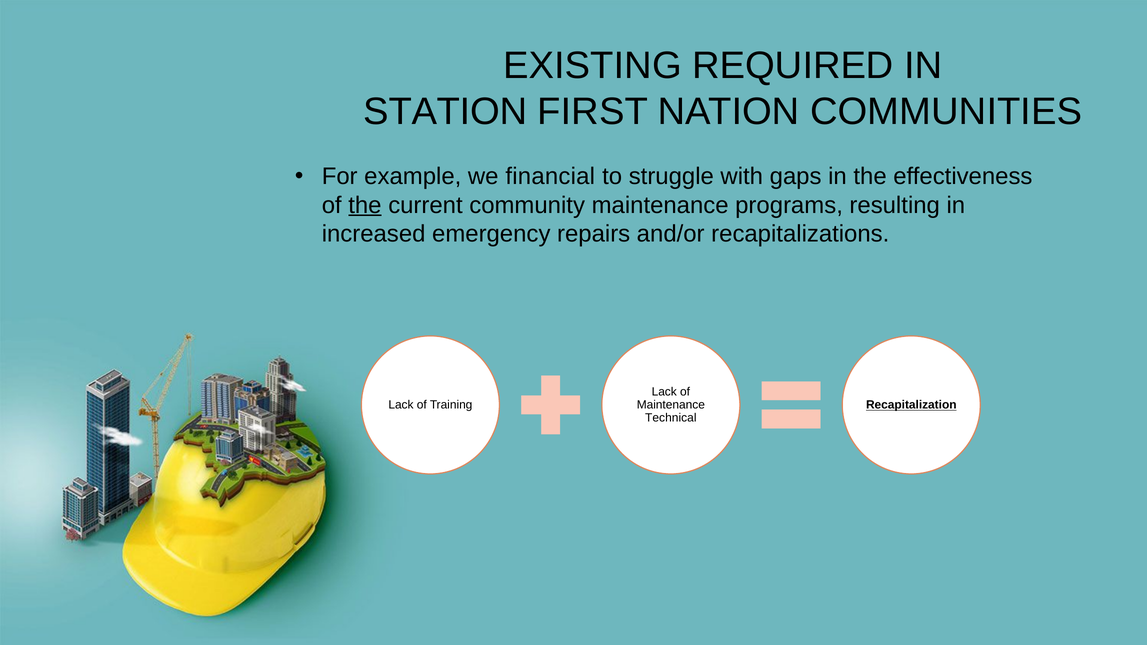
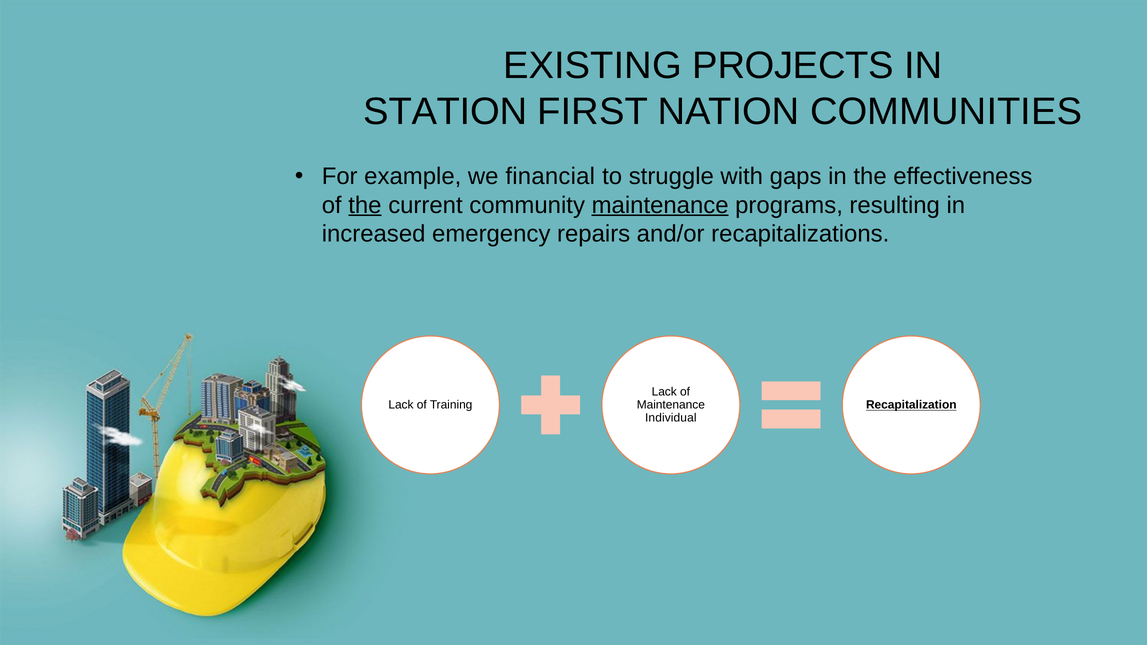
REQUIRED: REQUIRED -> PROJECTS
maintenance at (660, 205) underline: none -> present
Technical: Technical -> Individual
